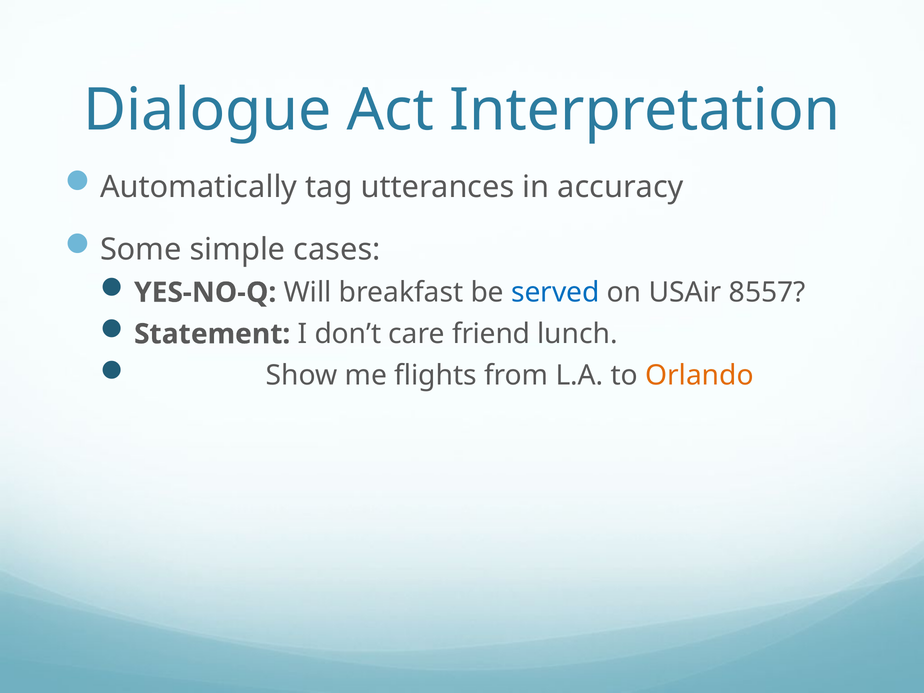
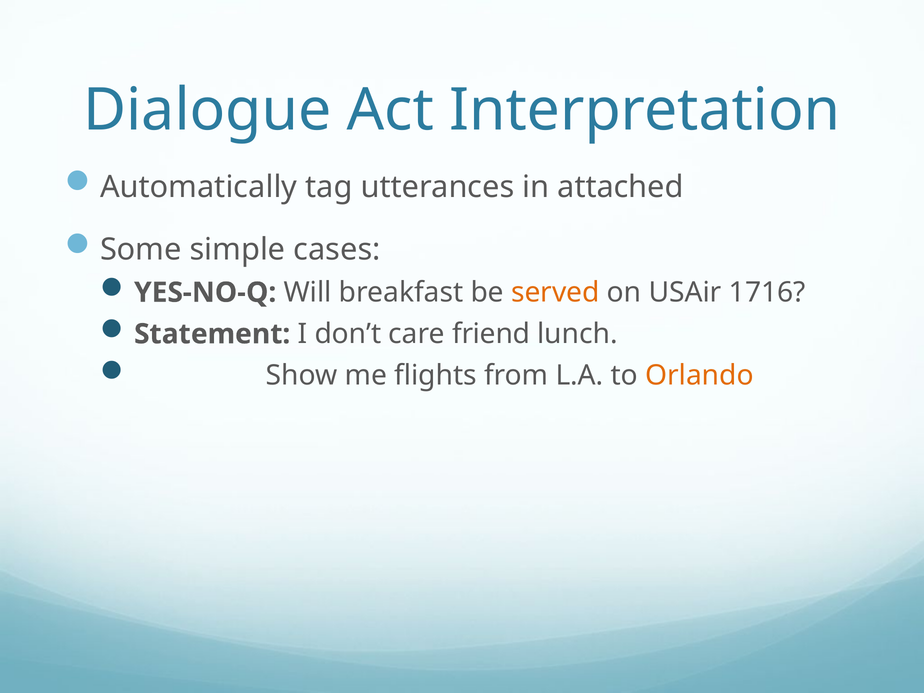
accuracy: accuracy -> attached
served colour: blue -> orange
8557: 8557 -> 1716
